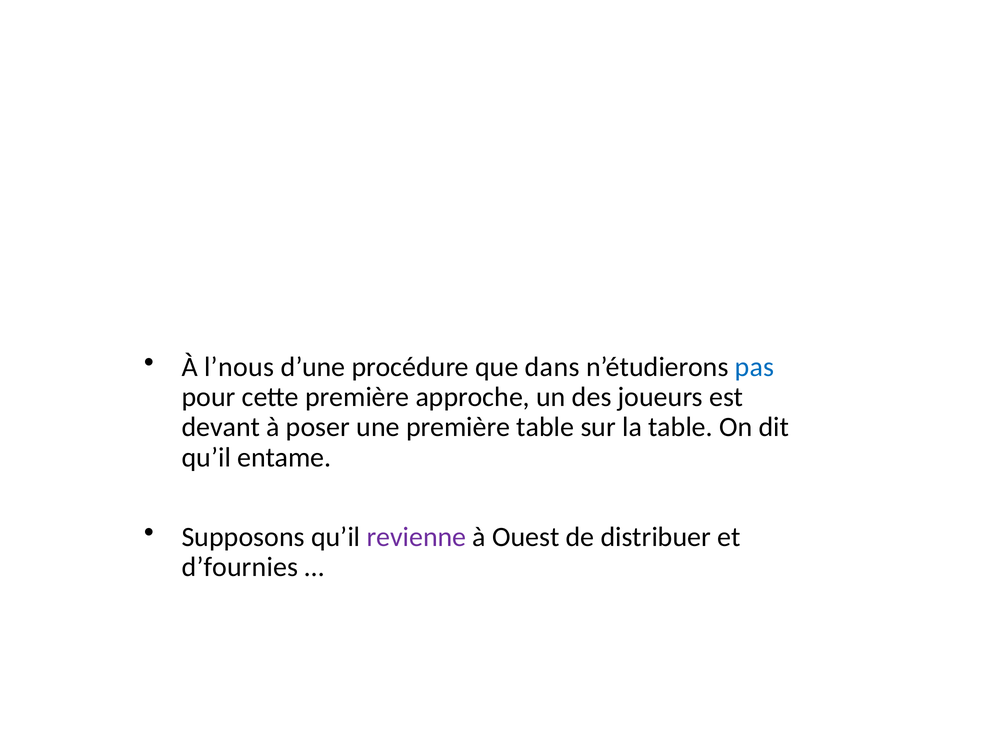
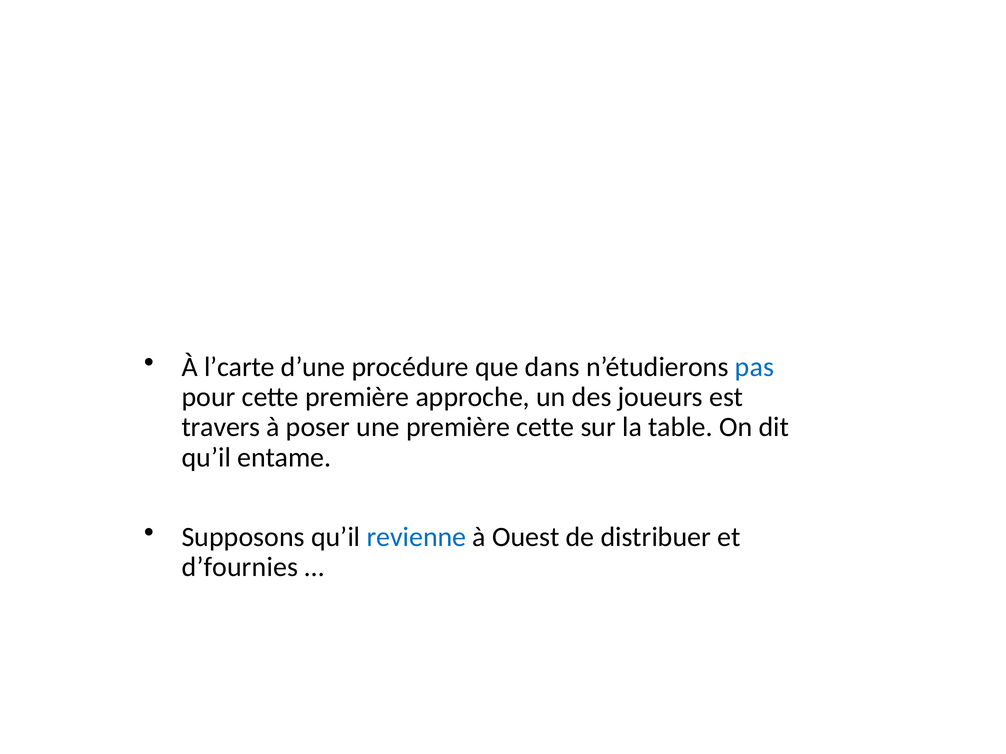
l’nous: l’nous -> l’carte
devant: devant -> travers
première table: table -> cette
revienne colour: purple -> blue
